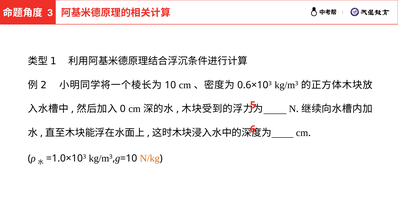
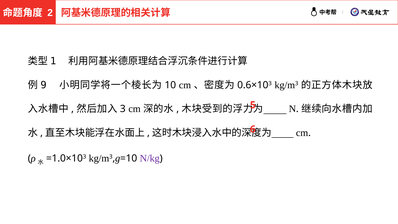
3 at (50, 13): 3 -> 2
2: 2 -> 9
0 at (123, 109): 0 -> 3
N/kg colour: orange -> purple
